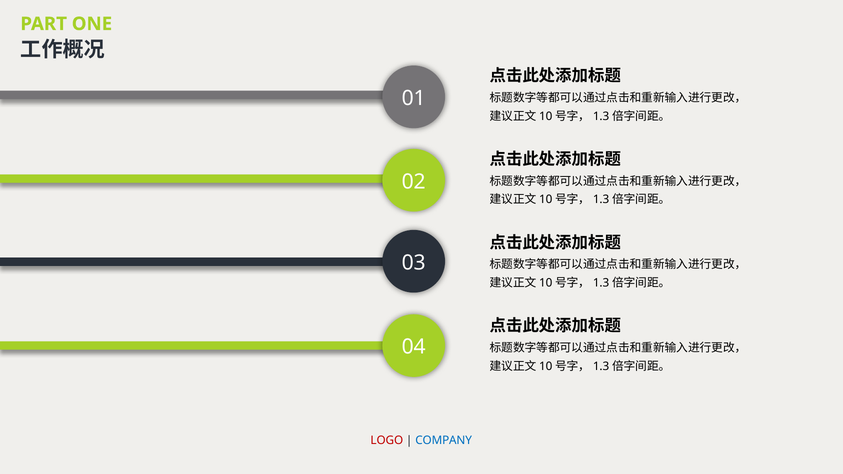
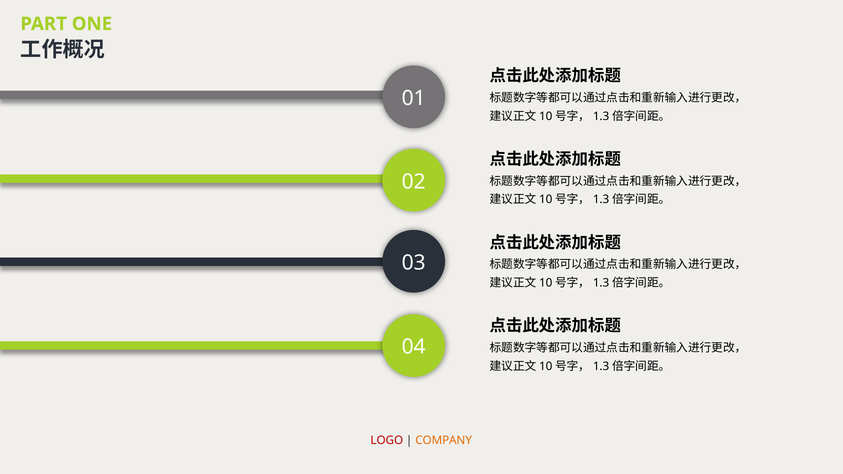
COMPANY colour: blue -> orange
